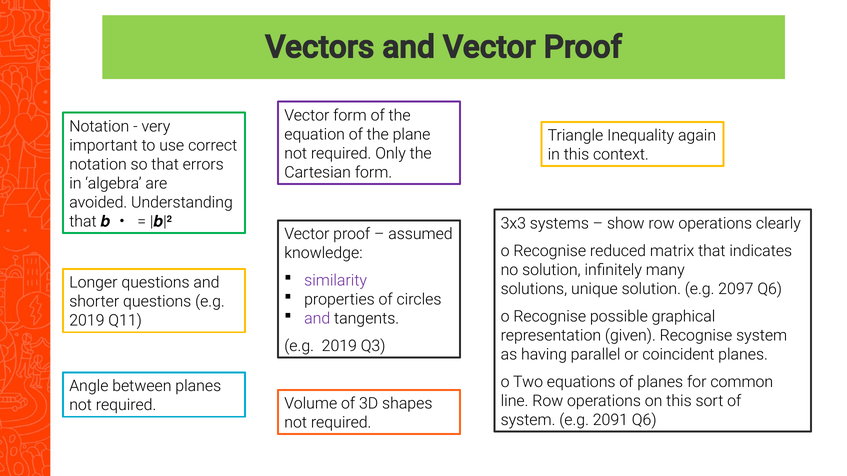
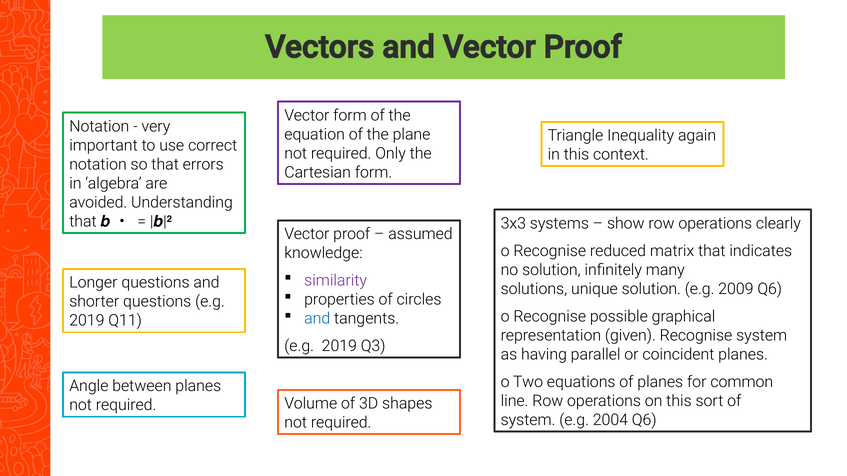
2097: 2097 -> 2009
and at (317, 319) colour: purple -> blue
2091: 2091 -> 2004
